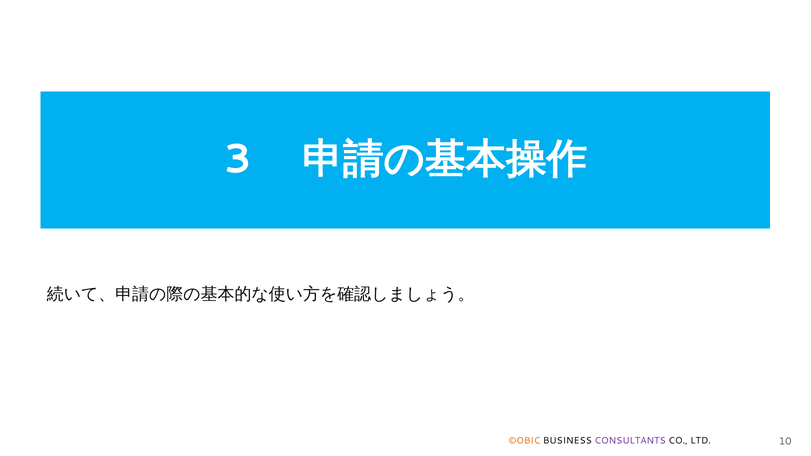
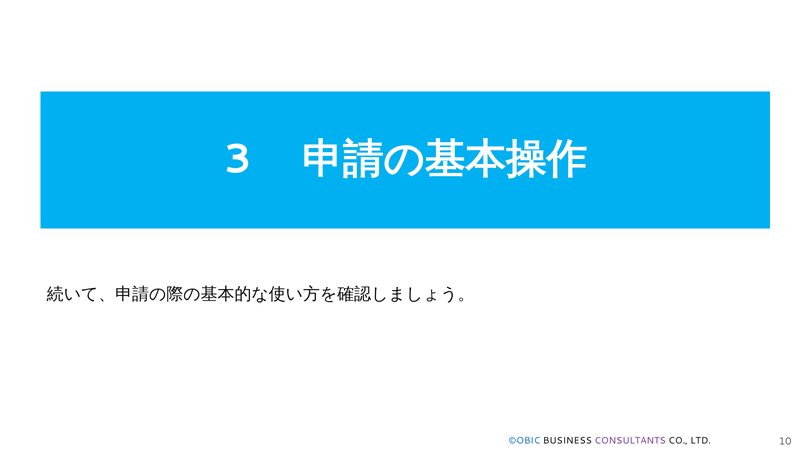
©OBIC colour: orange -> blue
